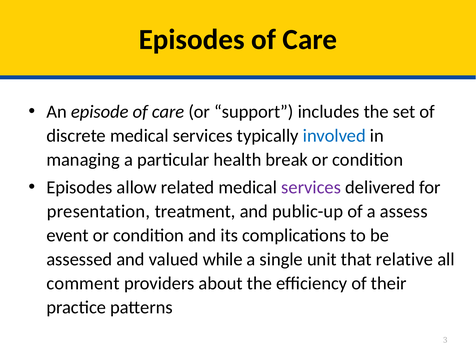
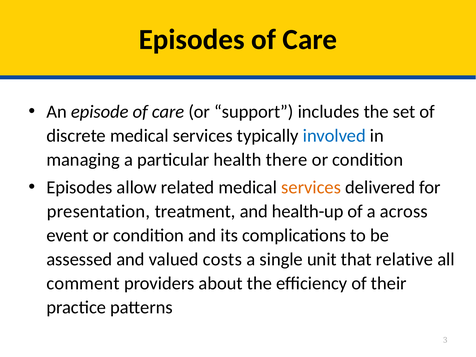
break: break -> there
services at (311, 188) colour: purple -> orange
public-up: public-up -> health-up
assess: assess -> across
while: while -> costs
